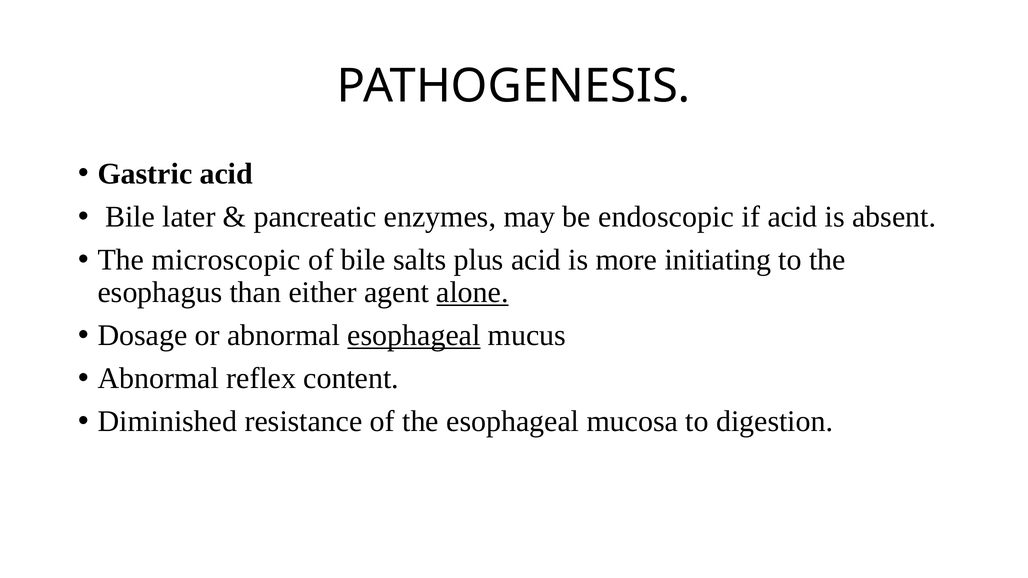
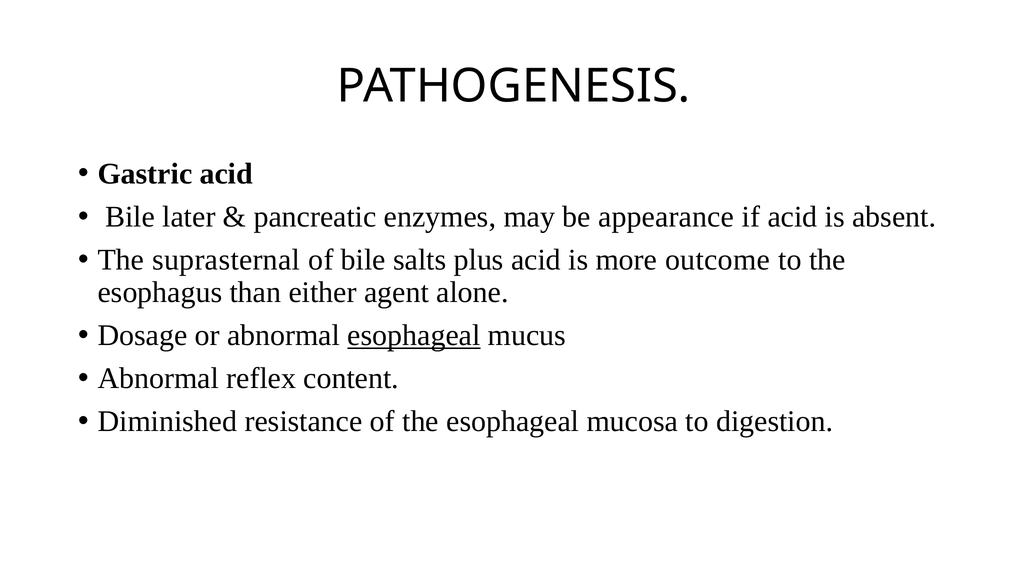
endoscopic: endoscopic -> appearance
microscopic: microscopic -> suprasternal
initiating: initiating -> outcome
alone underline: present -> none
